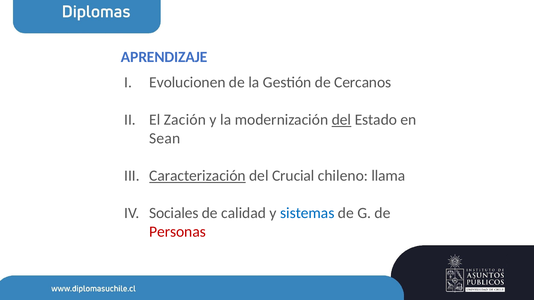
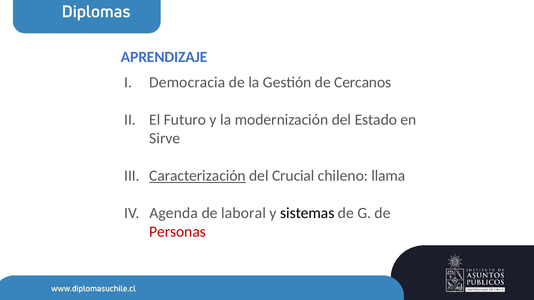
Evolucionen: Evolucionen -> Democracia
Zación: Zación -> Futuro
del at (341, 120) underline: present -> none
Sean: Sean -> Sirve
Sociales: Sociales -> Agenda
calidad: calidad -> laboral
sistemas colour: blue -> black
